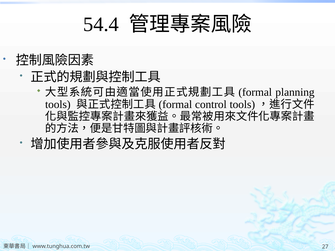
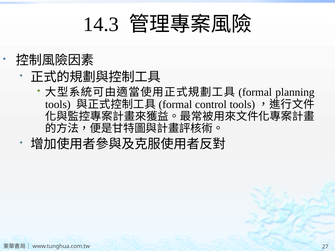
54.4: 54.4 -> 14.3
